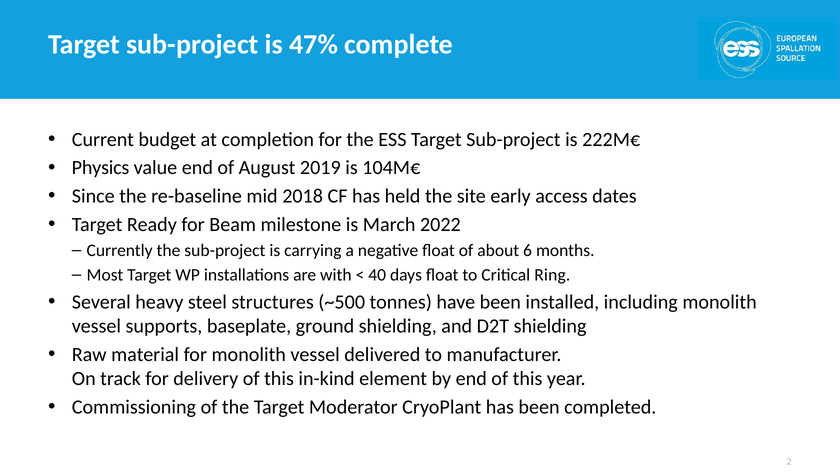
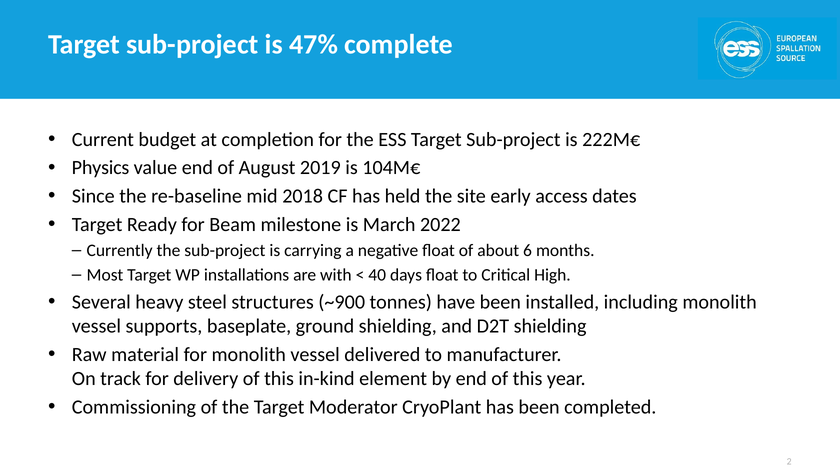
Ring: Ring -> High
~500: ~500 -> ~900
